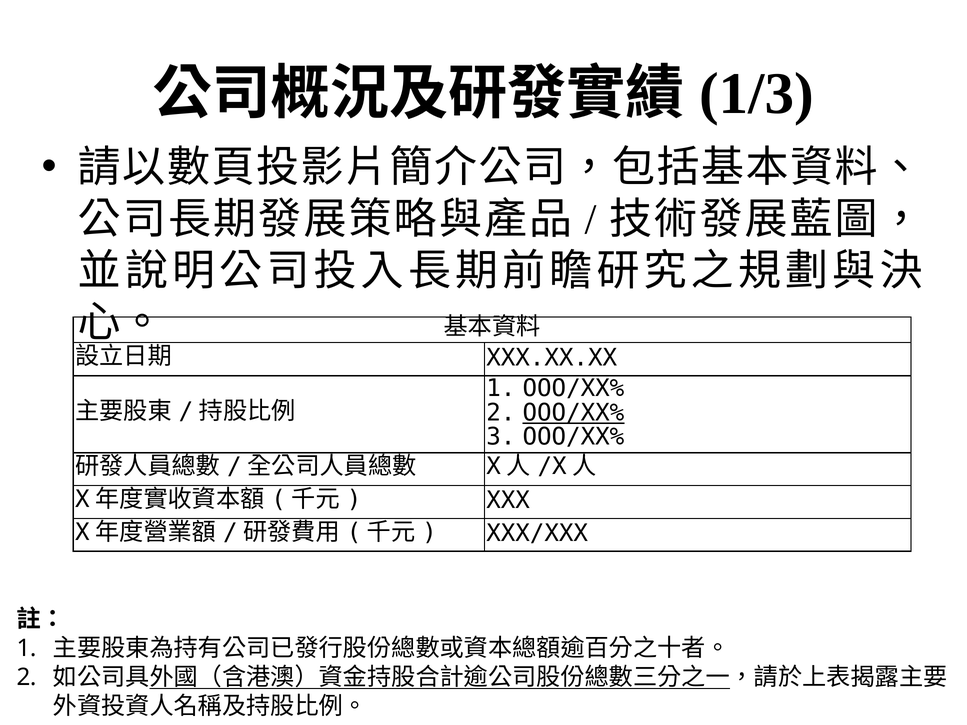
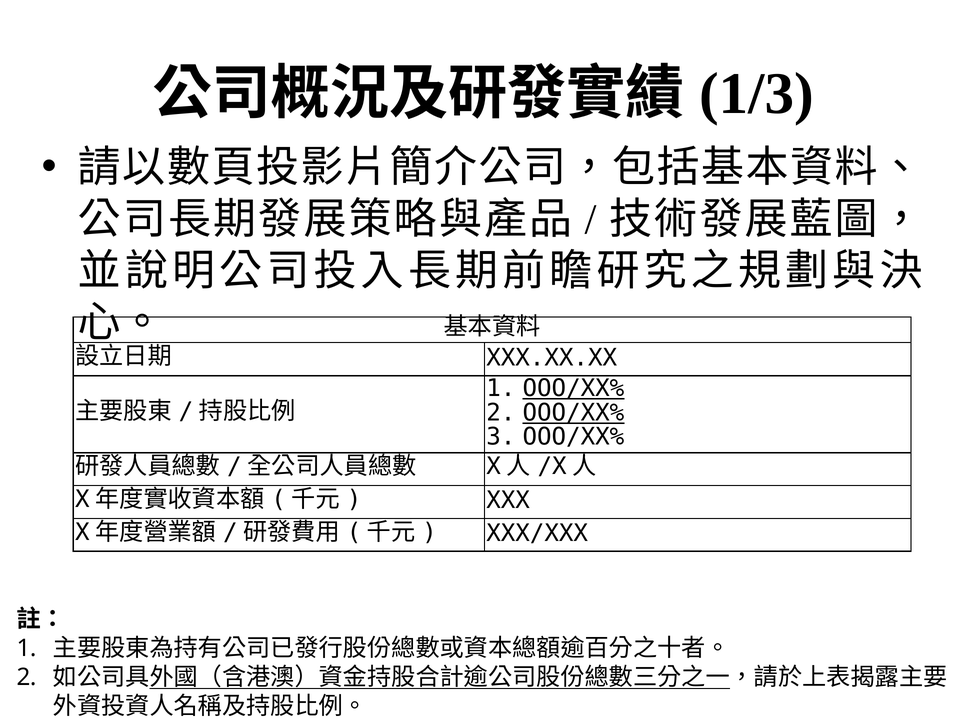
OOO/XX% at (573, 389) underline: none -> present
